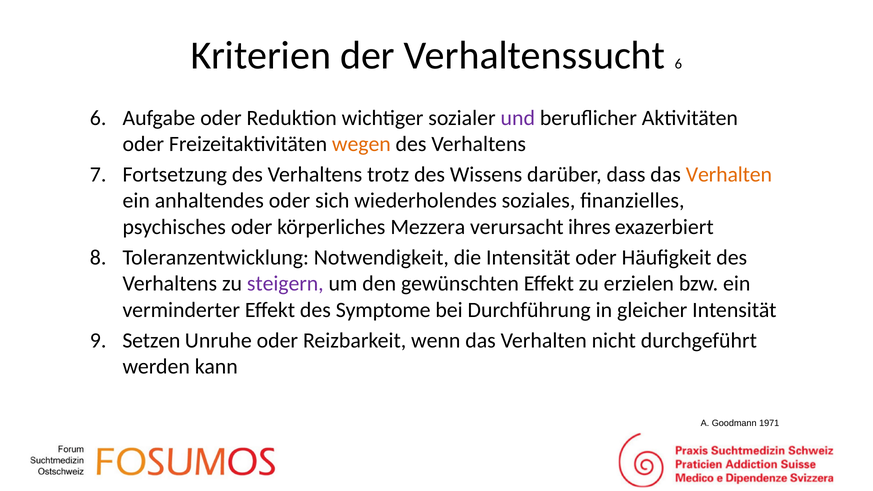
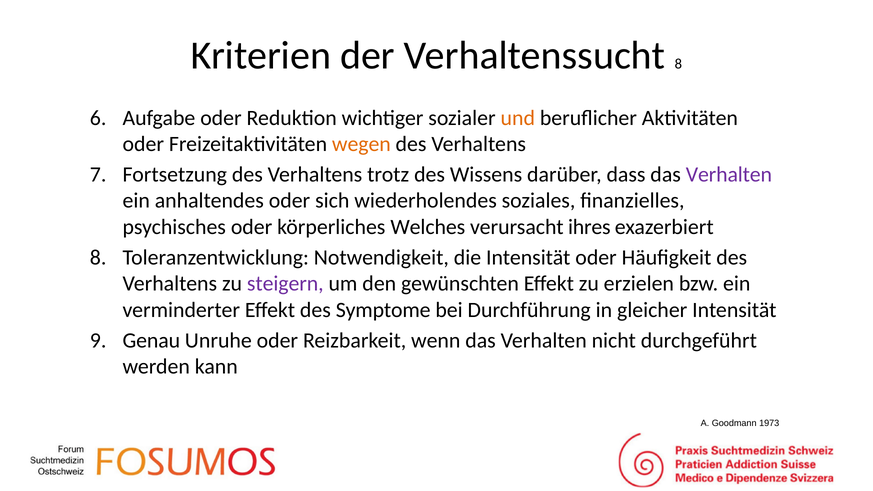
Verhaltenssucht 6: 6 -> 8
und colour: purple -> orange
Verhalten at (729, 175) colour: orange -> purple
Mezzera: Mezzera -> Welches
Setzen: Setzen -> Genau
1971: 1971 -> 1973
